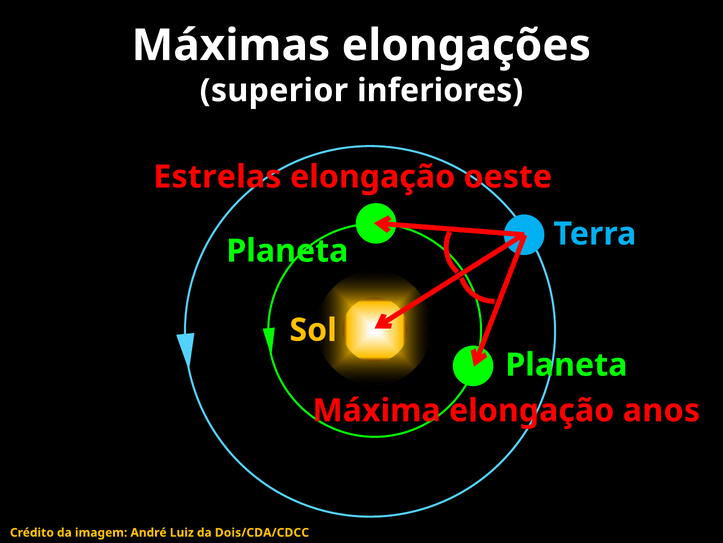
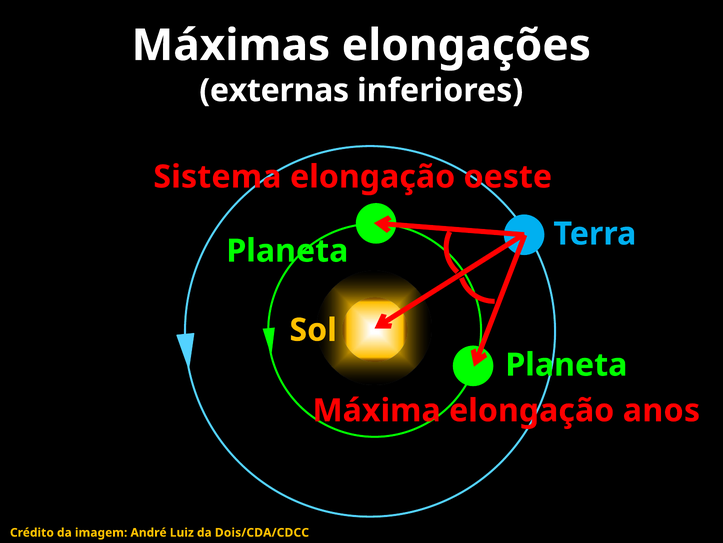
superior: superior -> externas
Estrelas: Estrelas -> Sistema
